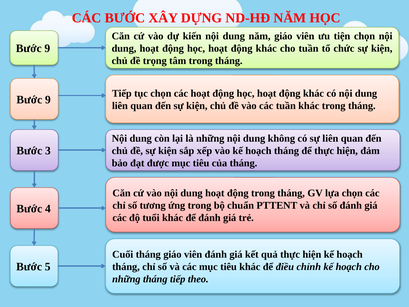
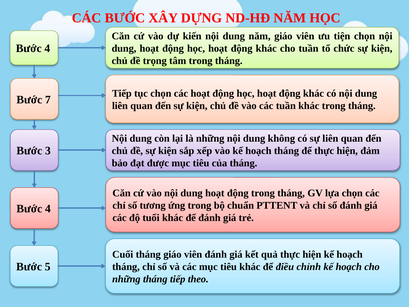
9 at (47, 49): 9 -> 4
9 at (48, 100): 9 -> 7
